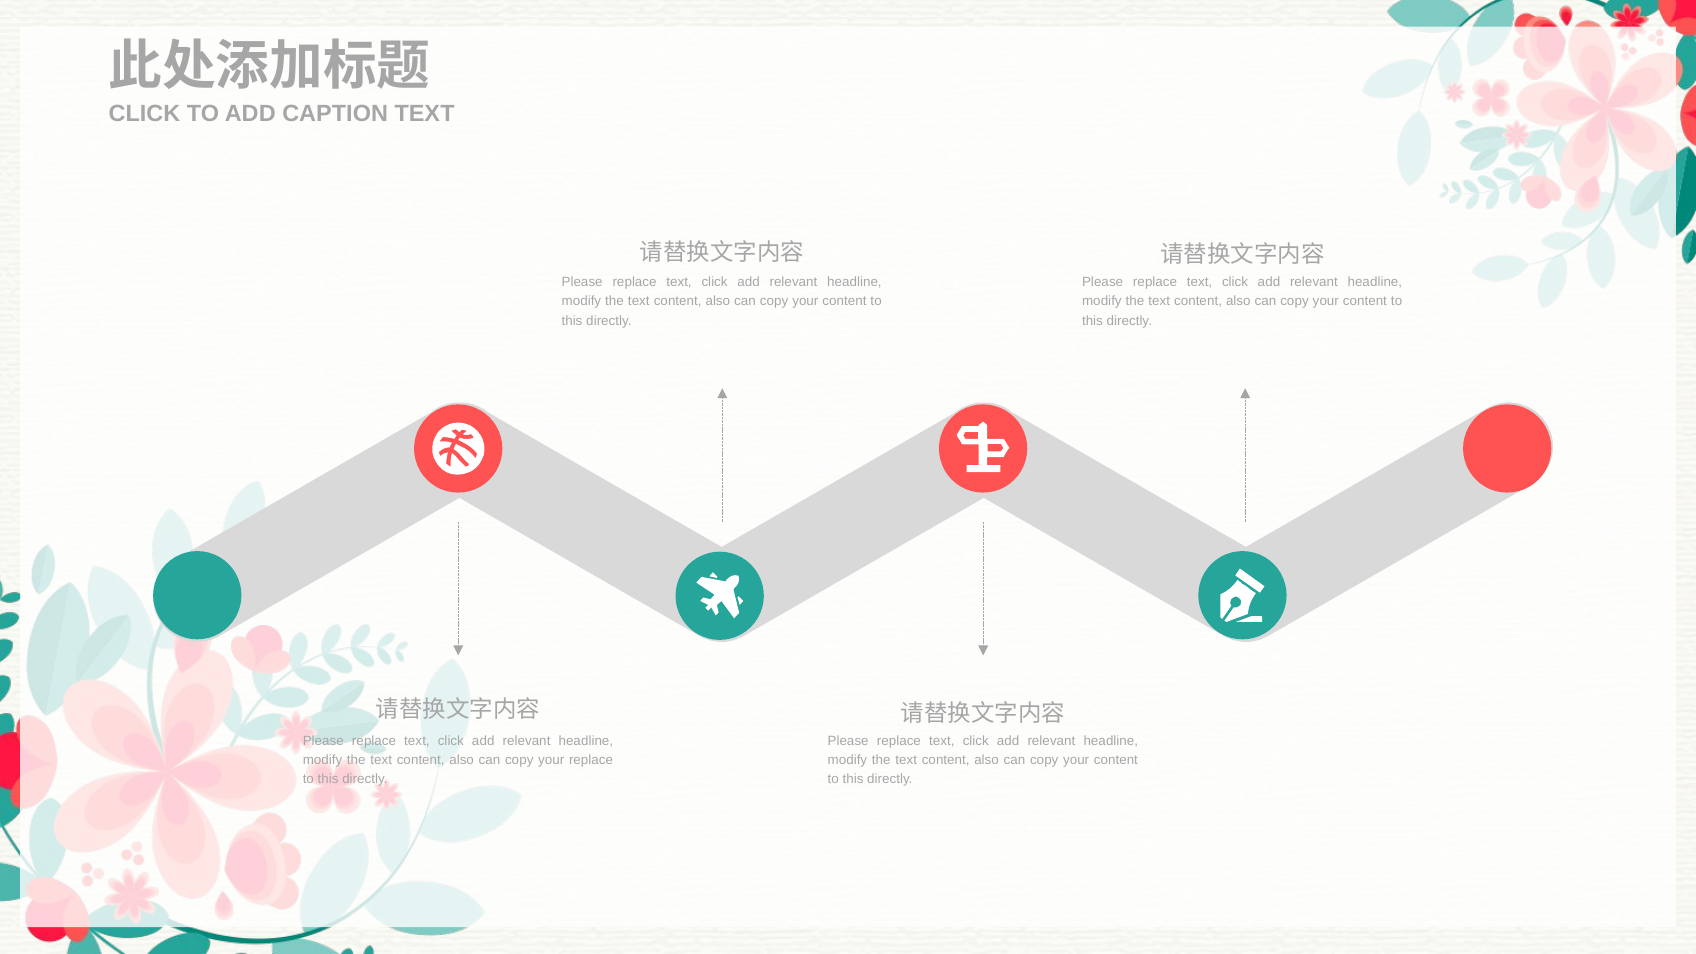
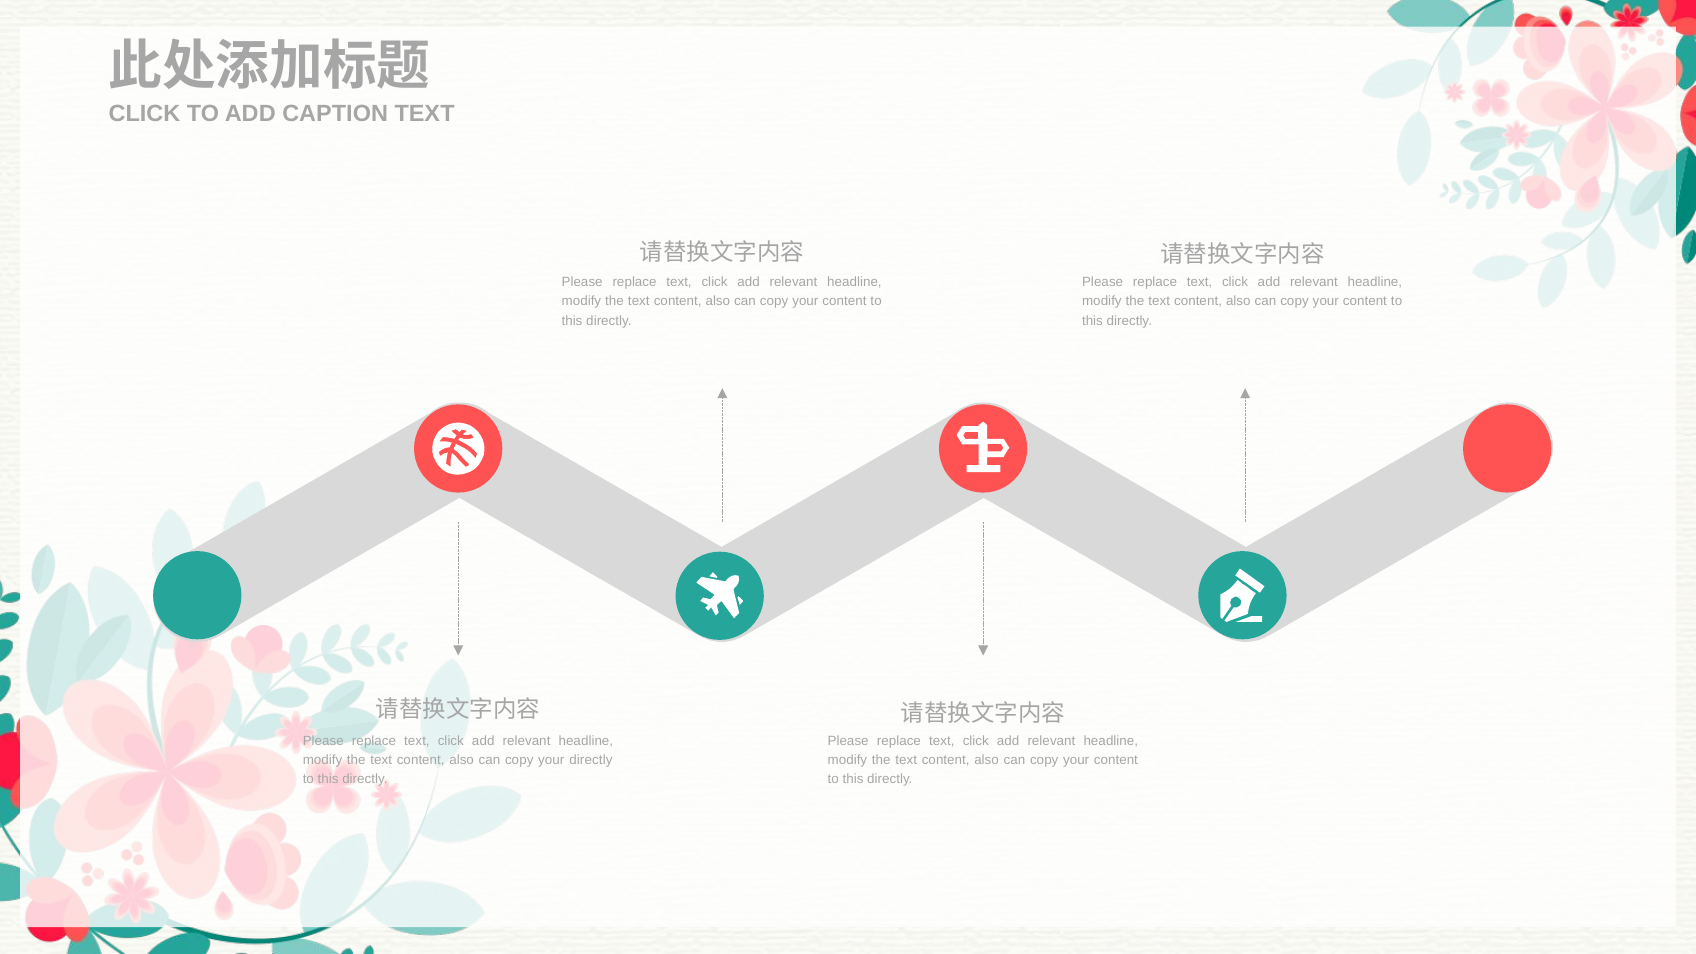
your replace: replace -> directly
